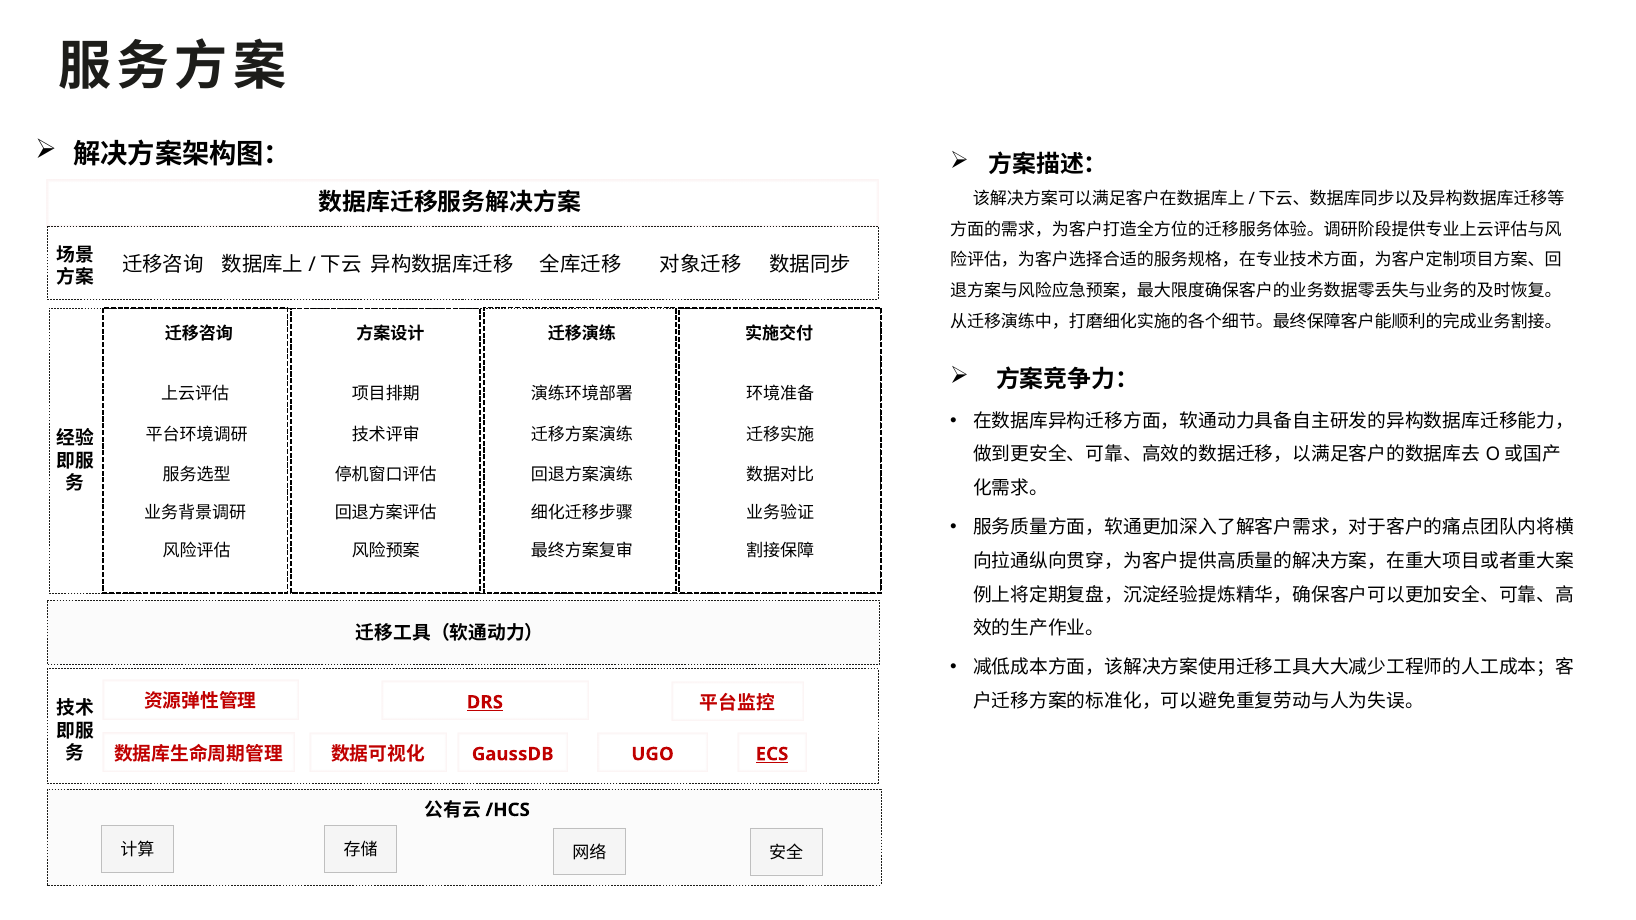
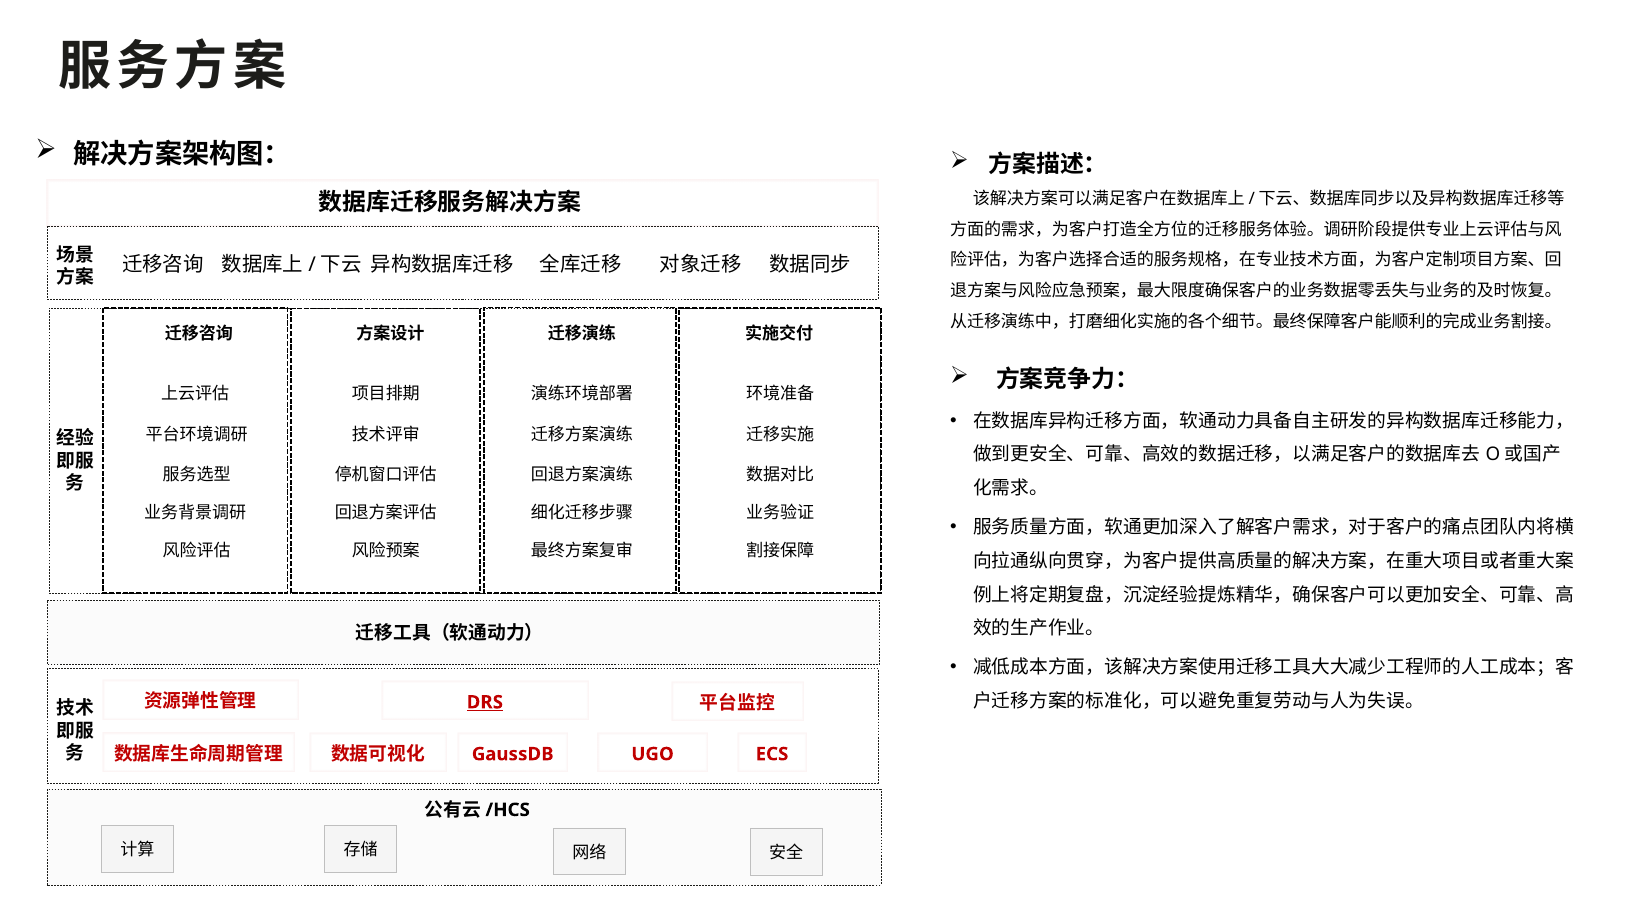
ECS underline: present -> none
